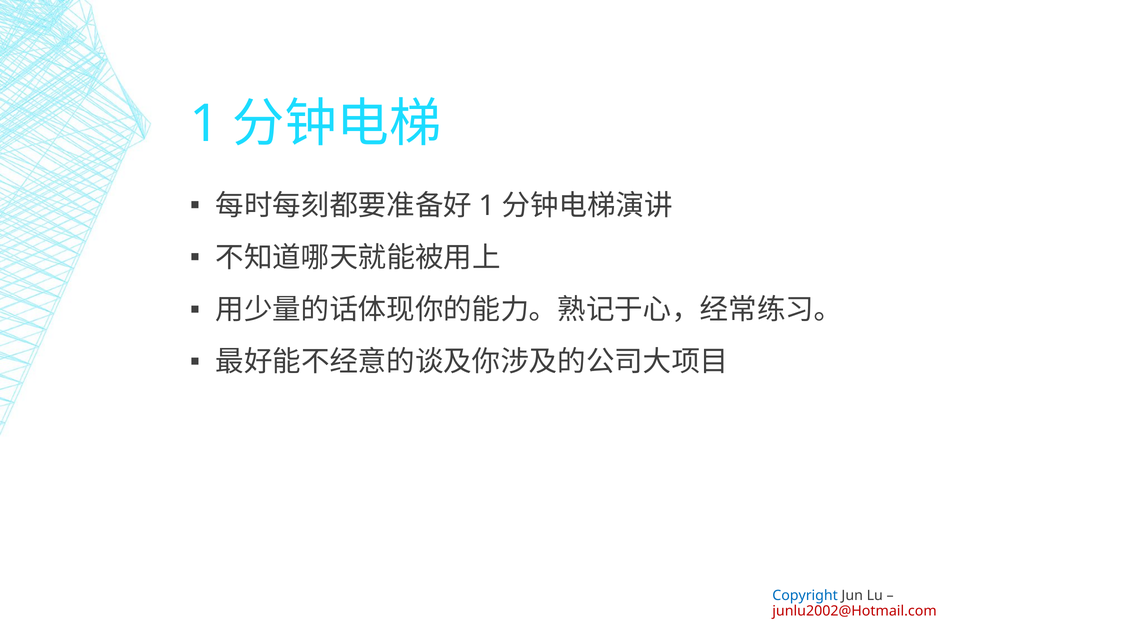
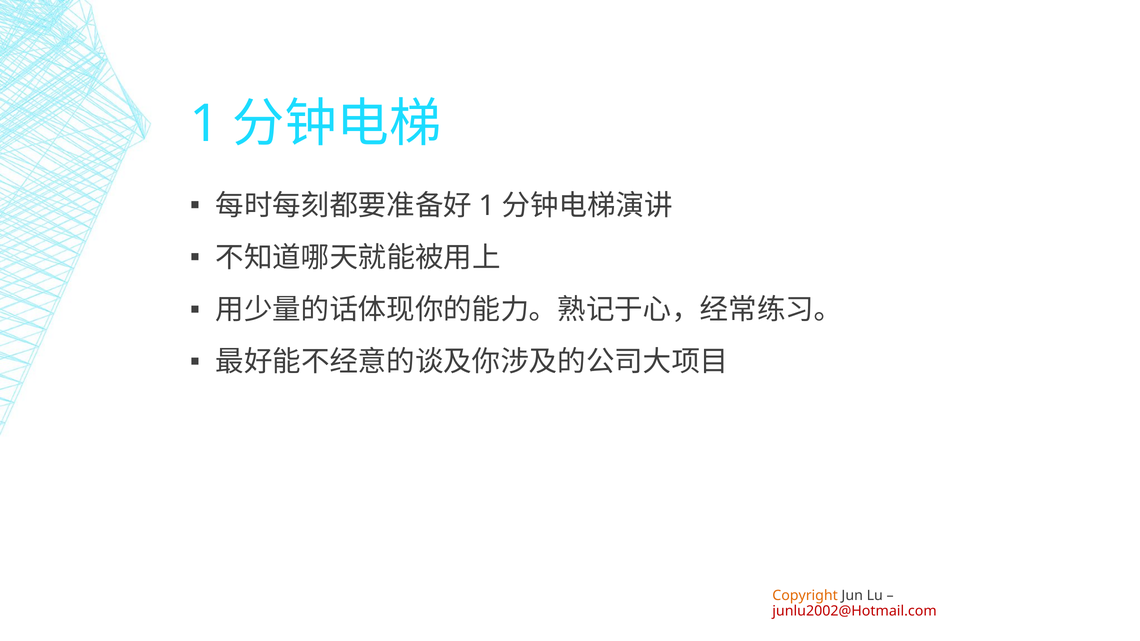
Copyright colour: blue -> orange
